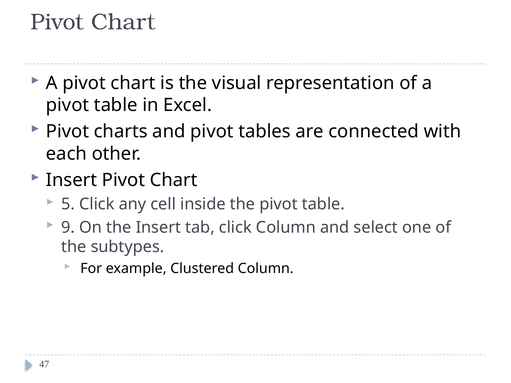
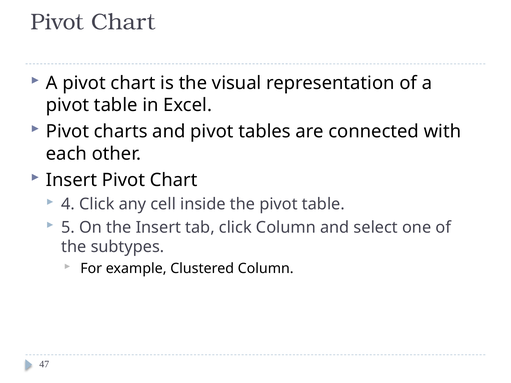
5: 5 -> 4
9: 9 -> 5
